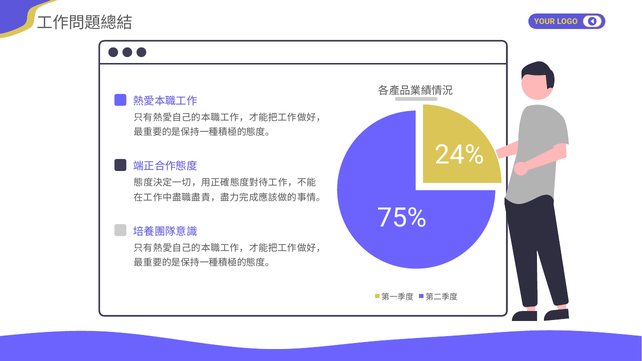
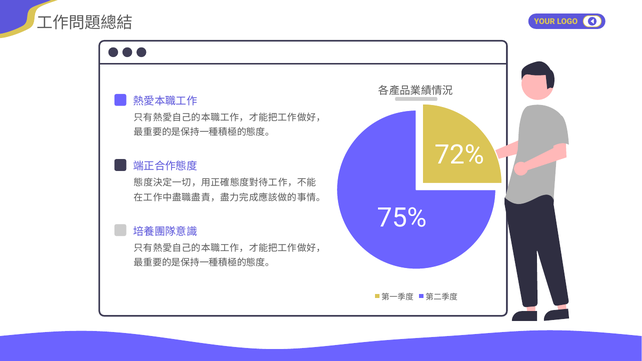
24%: 24% -> 72%
